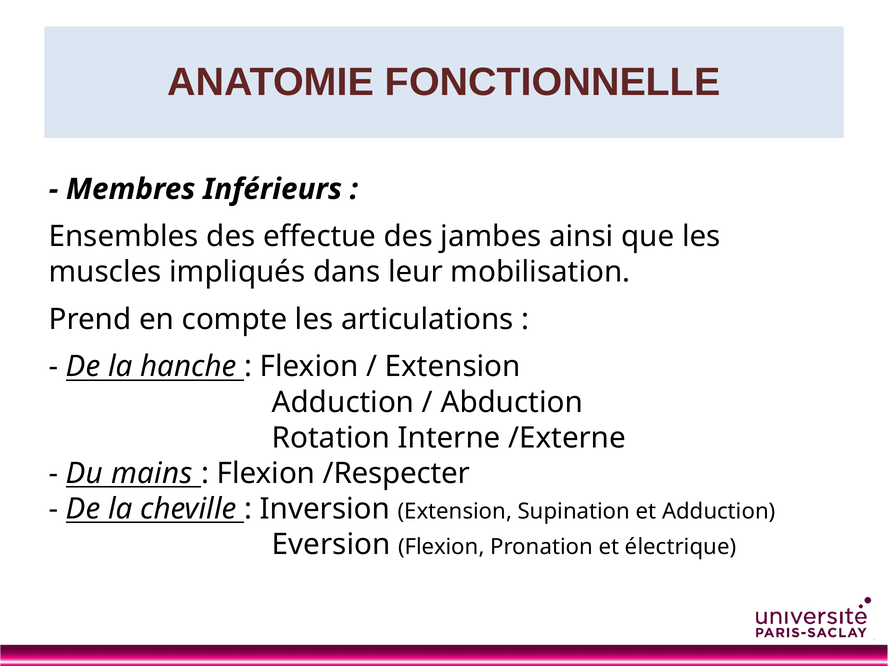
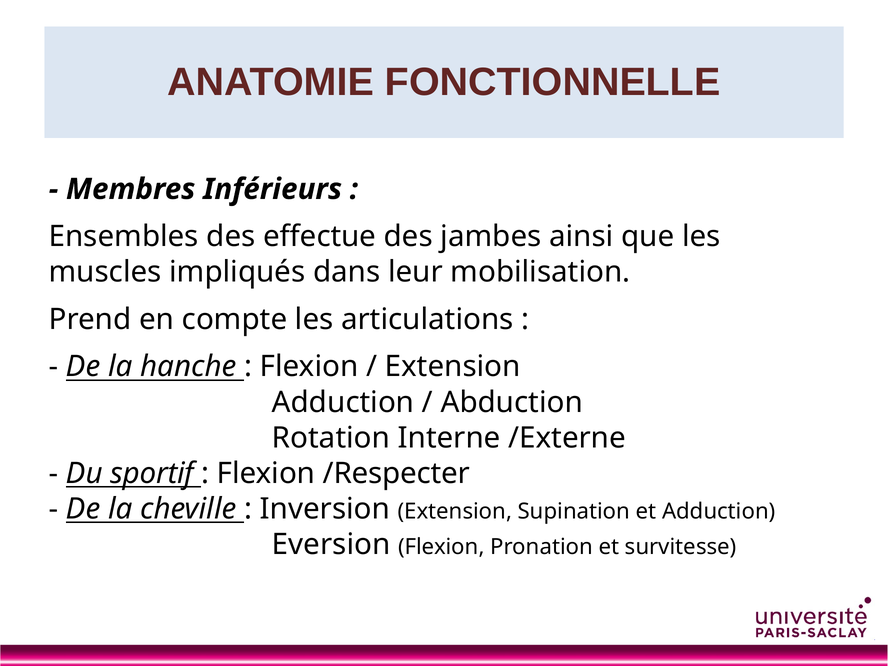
mains: mains -> sportif
électrique: électrique -> survitesse
